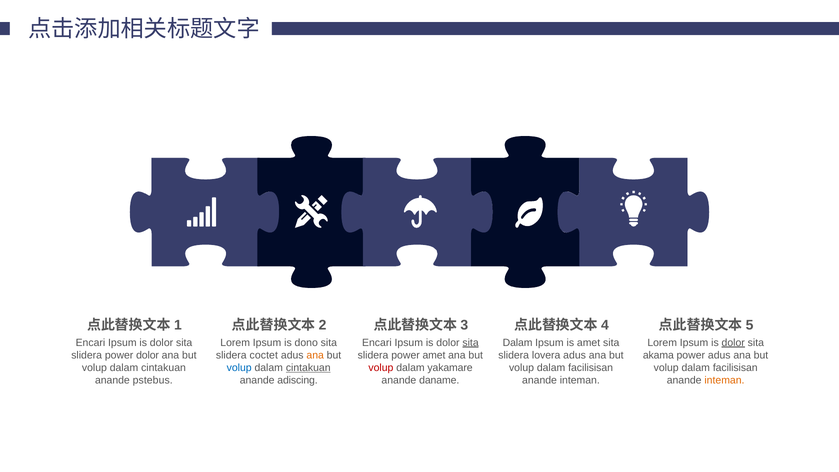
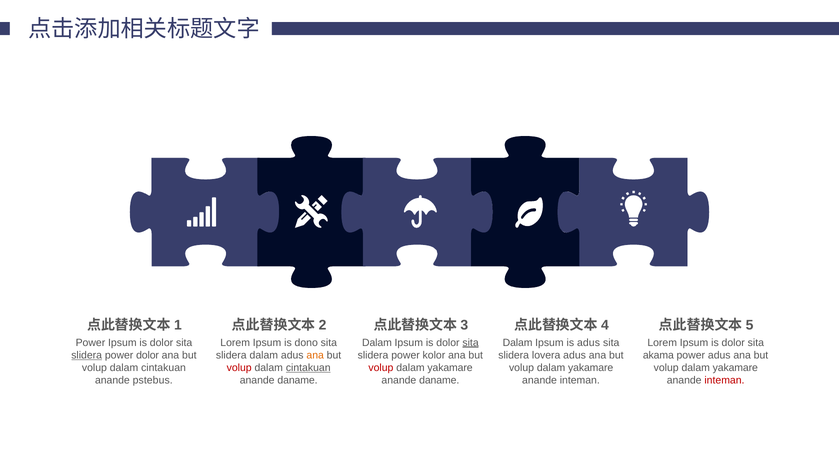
Encari at (90, 342): Encari -> Power
Encari at (377, 342): Encari -> Dalam
is amet: amet -> adus
dolor at (733, 342) underline: present -> none
slidera at (87, 355) underline: none -> present
slidera coctet: coctet -> dalam
power amet: amet -> kolor
volup at (239, 368) colour: blue -> red
facilisisan at (591, 368): facilisisan -> yakamare
facilisisan at (735, 368): facilisisan -> yakamare
adiscing at (298, 380): adiscing -> daname
inteman at (724, 380) colour: orange -> red
